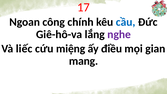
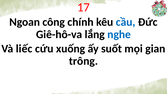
nghe colour: purple -> blue
miệng: miệng -> xuống
điều: điều -> suốt
mang: mang -> trông
